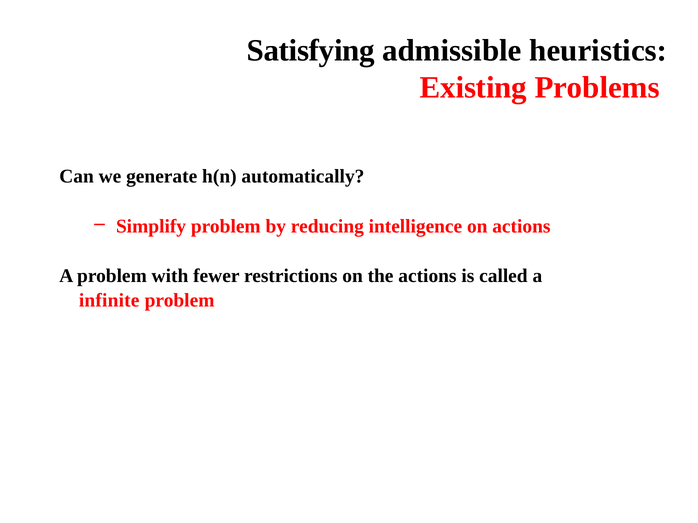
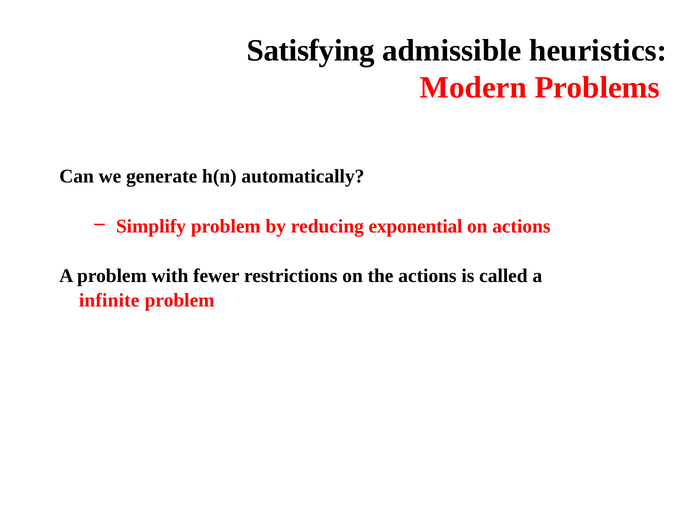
Existing: Existing -> Modern
intelligence: intelligence -> exponential
